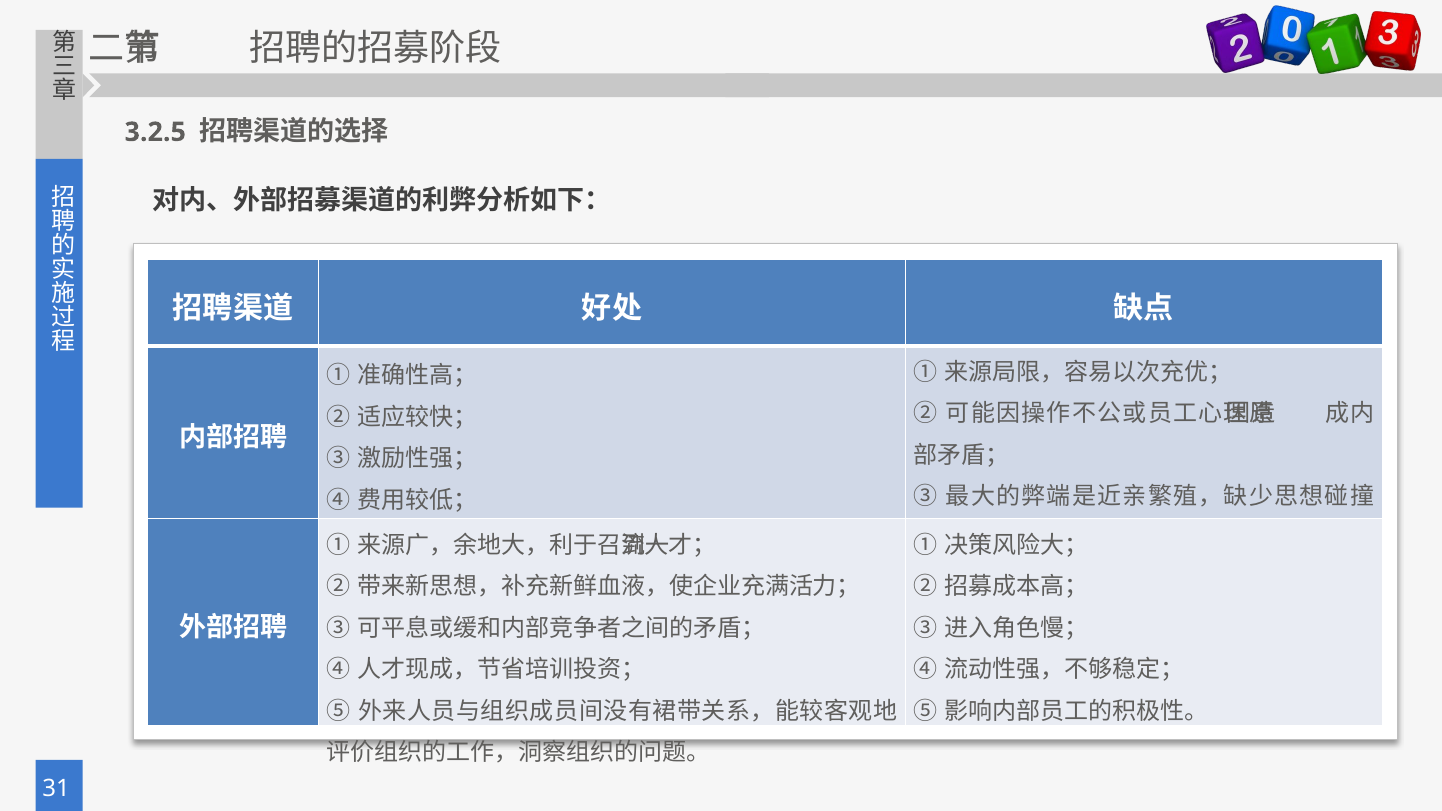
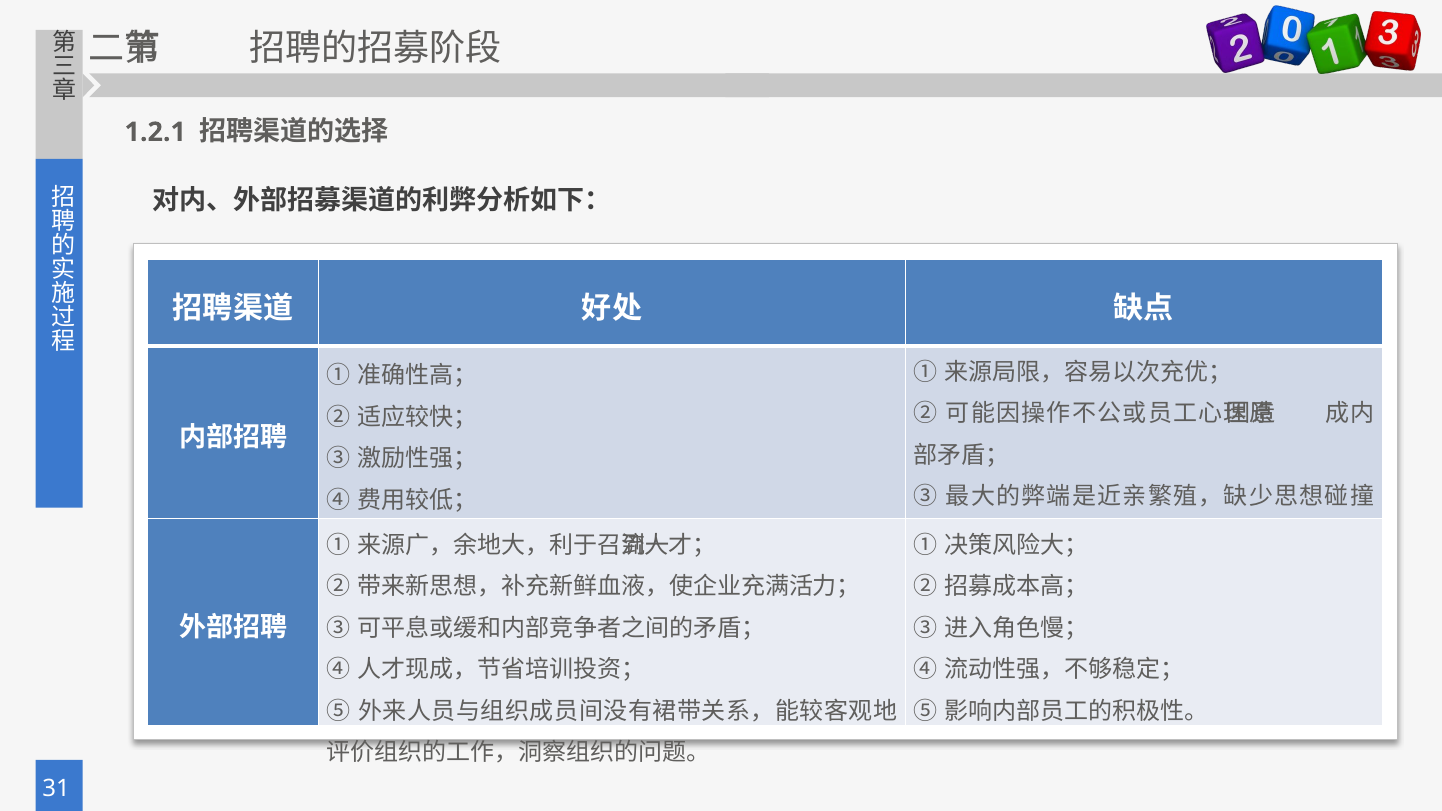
3.2.5: 3.2.5 -> 1.2.1
